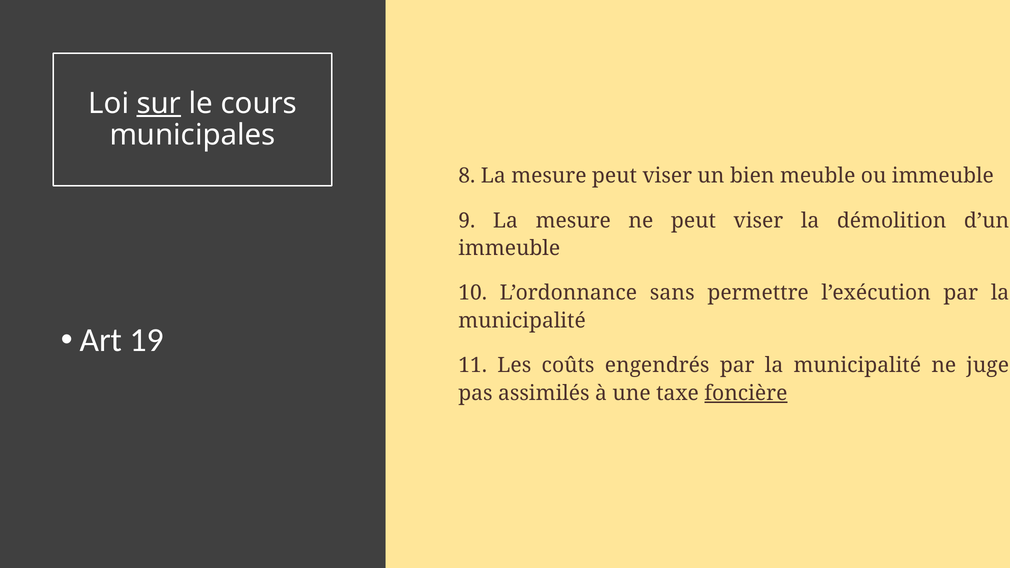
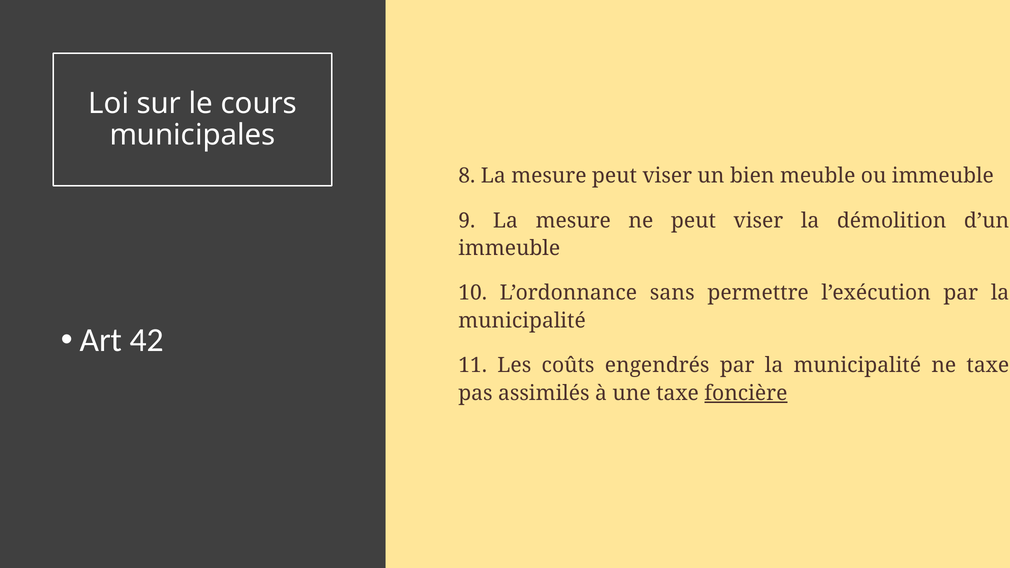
sur underline: present -> none
19: 19 -> 42
ne juge: juge -> taxe
